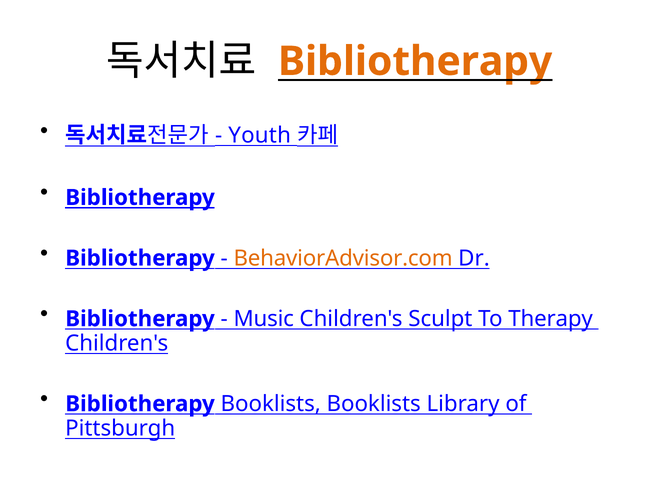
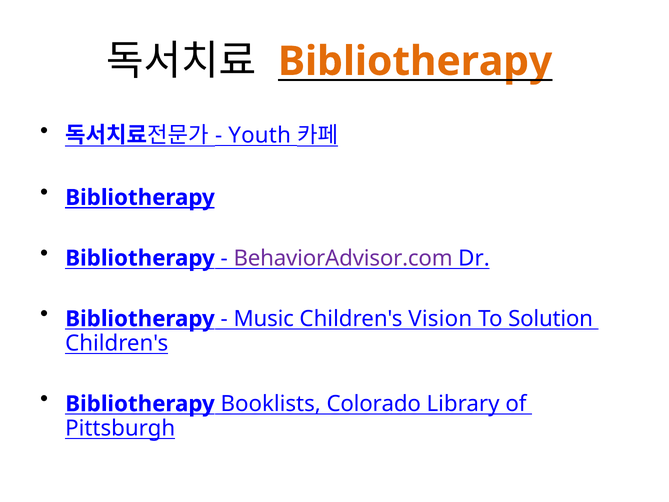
BehaviorAdvisor.com colour: orange -> purple
Sculpt: Sculpt -> Vision
Therapy: Therapy -> Solution
Booklists Booklists: Booklists -> Colorado
